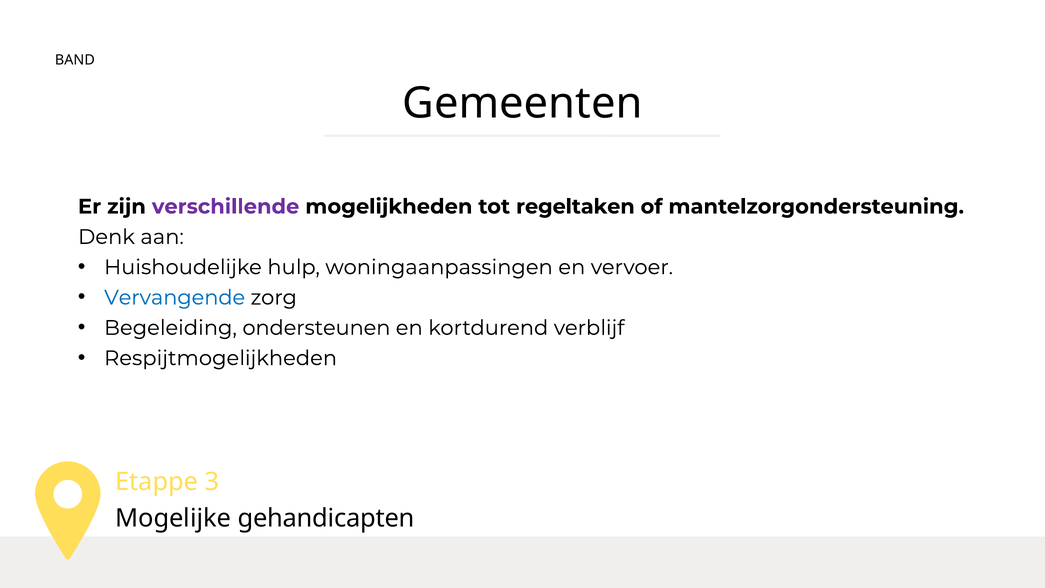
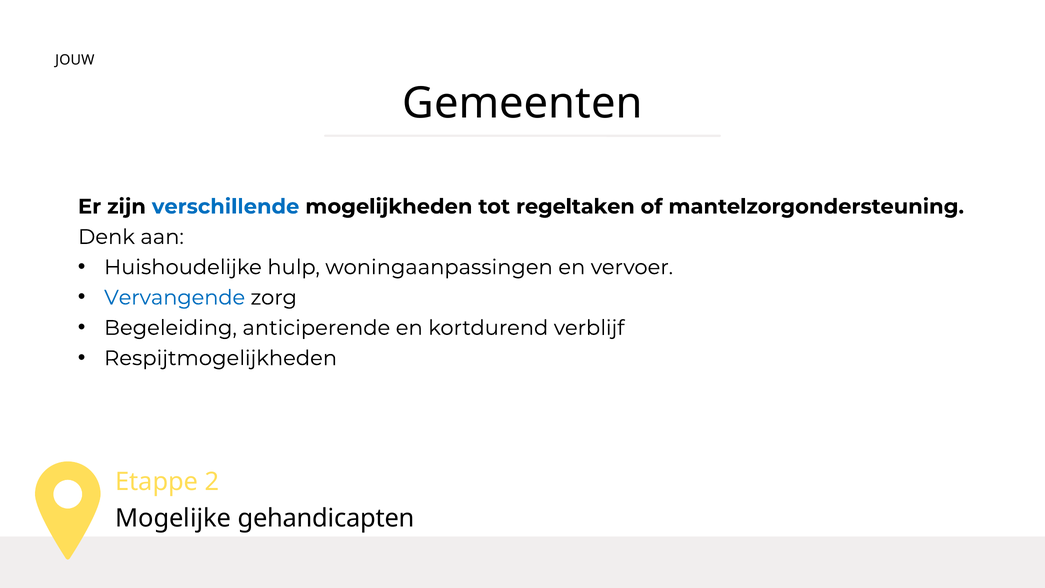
BAND: BAND -> JOUW
verschillende colour: purple -> blue
ondersteunen: ondersteunen -> anticiperende
3: 3 -> 2
